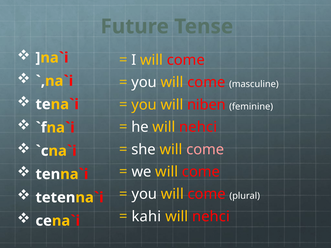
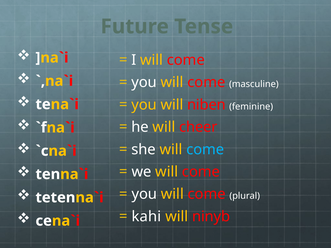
he will nehci: nehci -> cheer
come at (205, 150) colour: pink -> light blue
nehci at (211, 217): nehci -> ninyb
